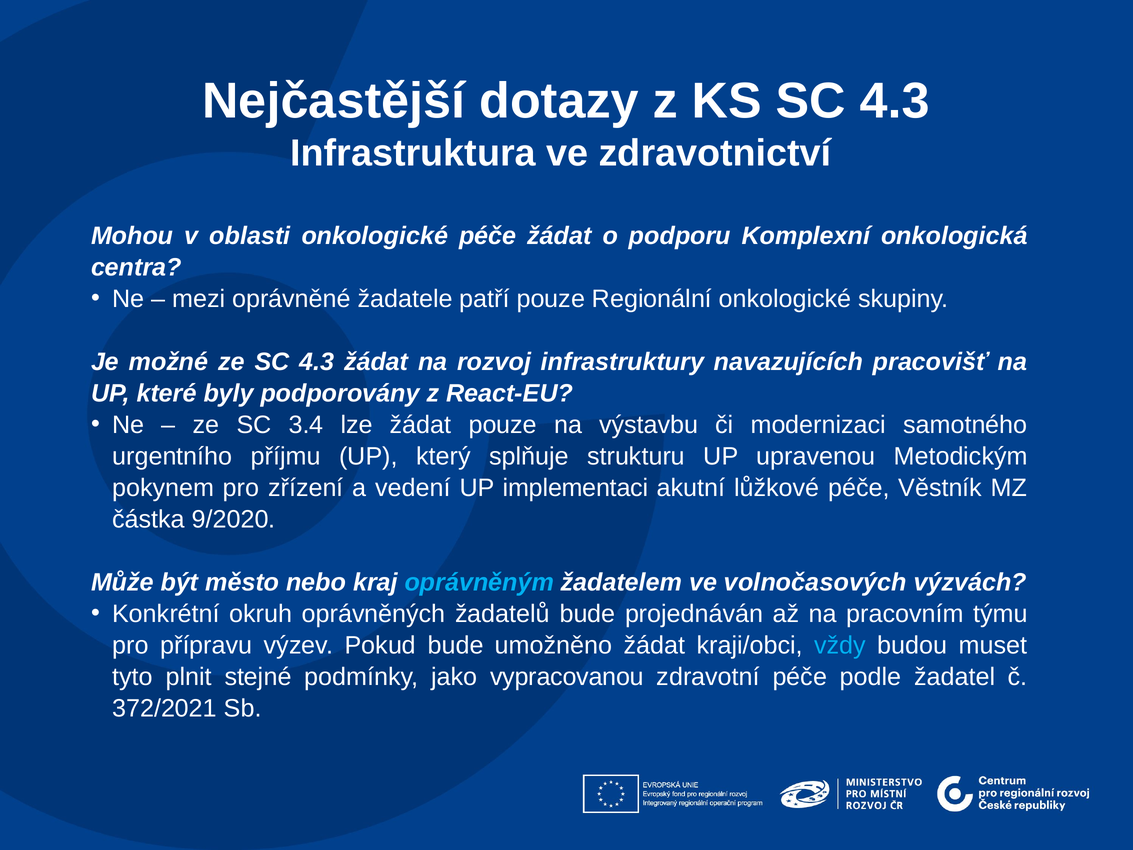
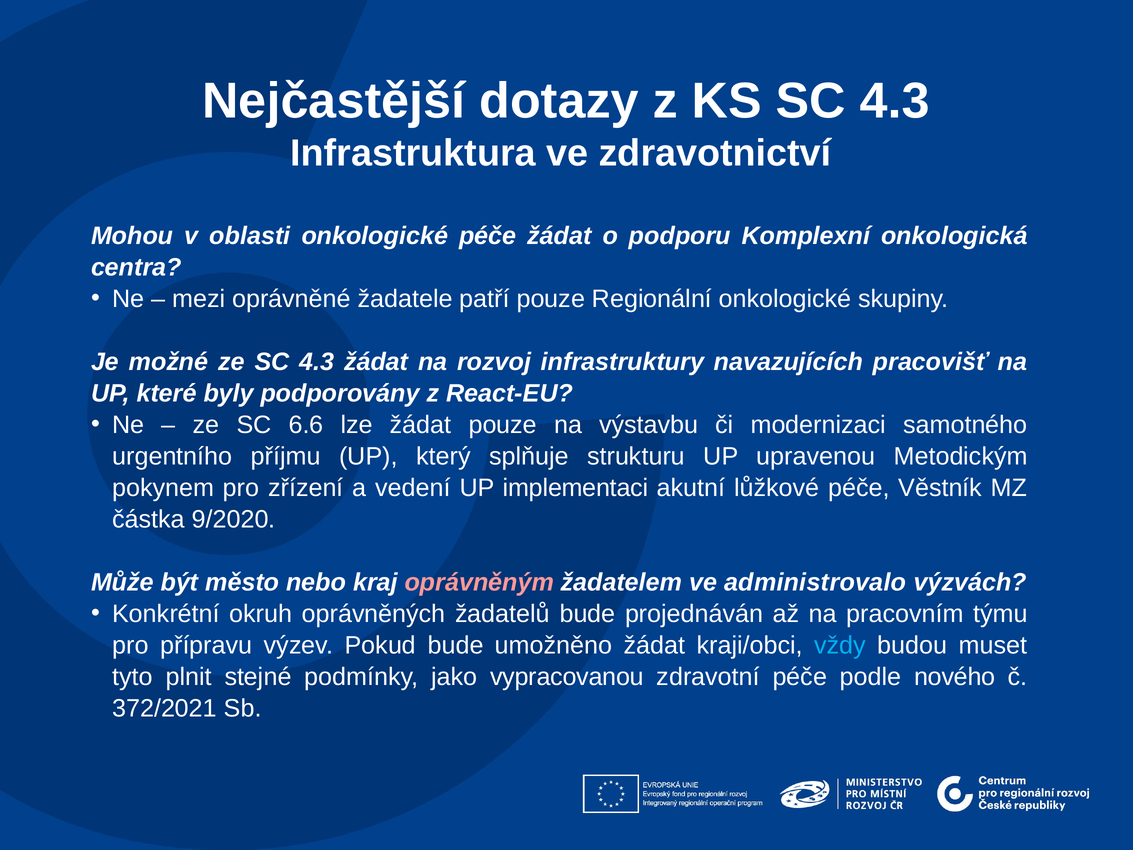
3.4: 3.4 -> 6.6
oprávněným colour: light blue -> pink
volnočasových: volnočasových -> administrovalo
žadatel: žadatel -> nového
